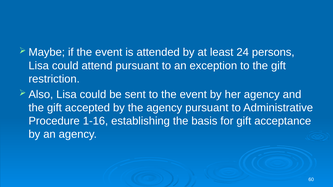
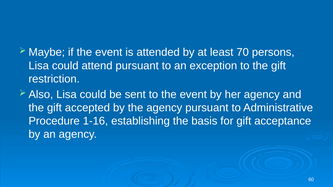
24: 24 -> 70
